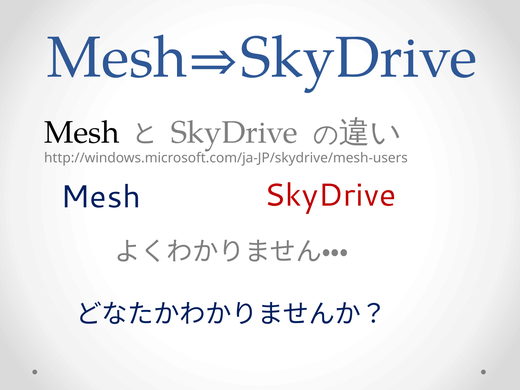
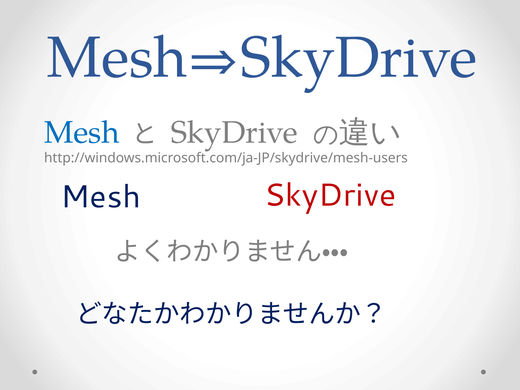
Mesh at (82, 132) colour: black -> blue
